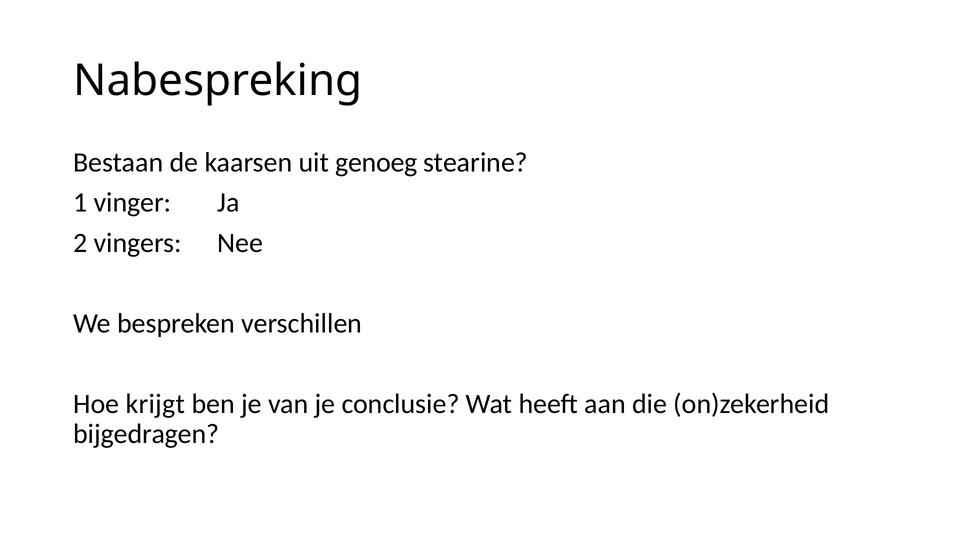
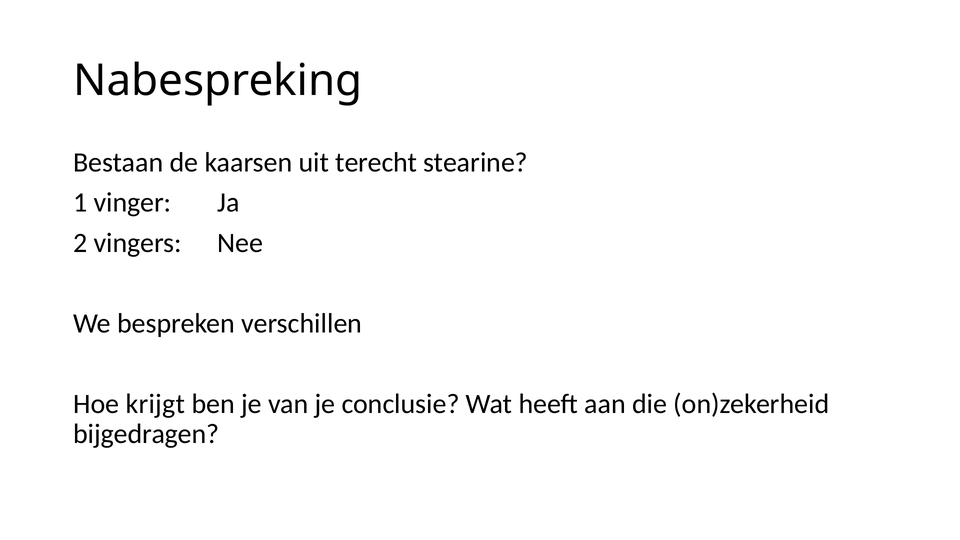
genoeg: genoeg -> terecht
